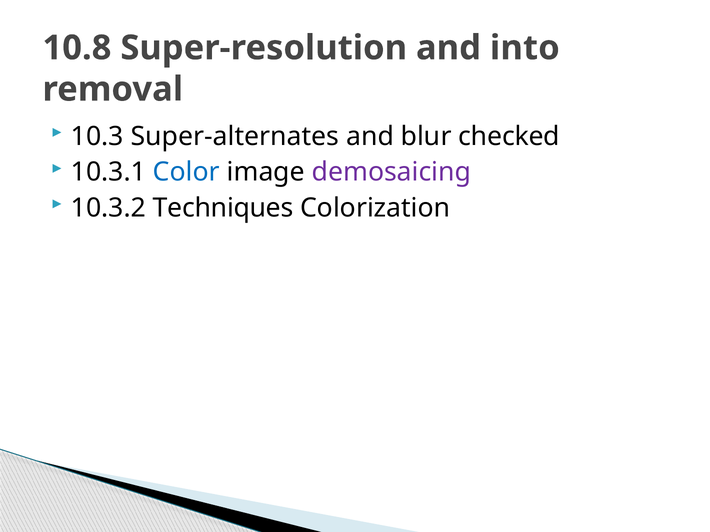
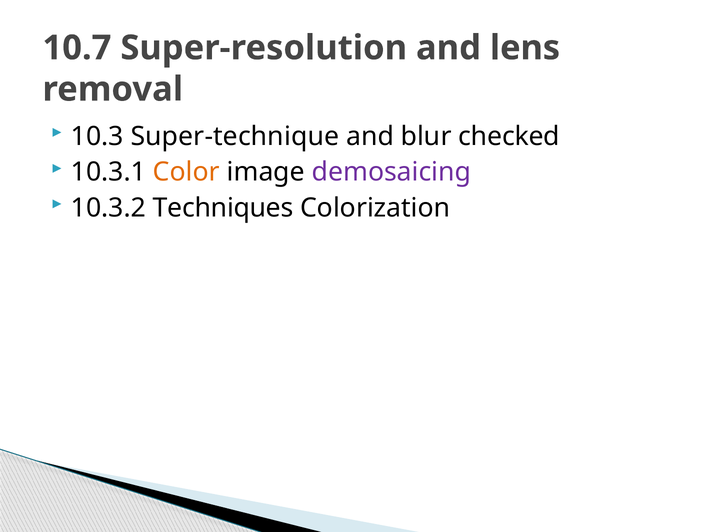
10.8: 10.8 -> 10.7
into: into -> lens
Super-alternates: Super-alternates -> Super-technique
Color colour: blue -> orange
